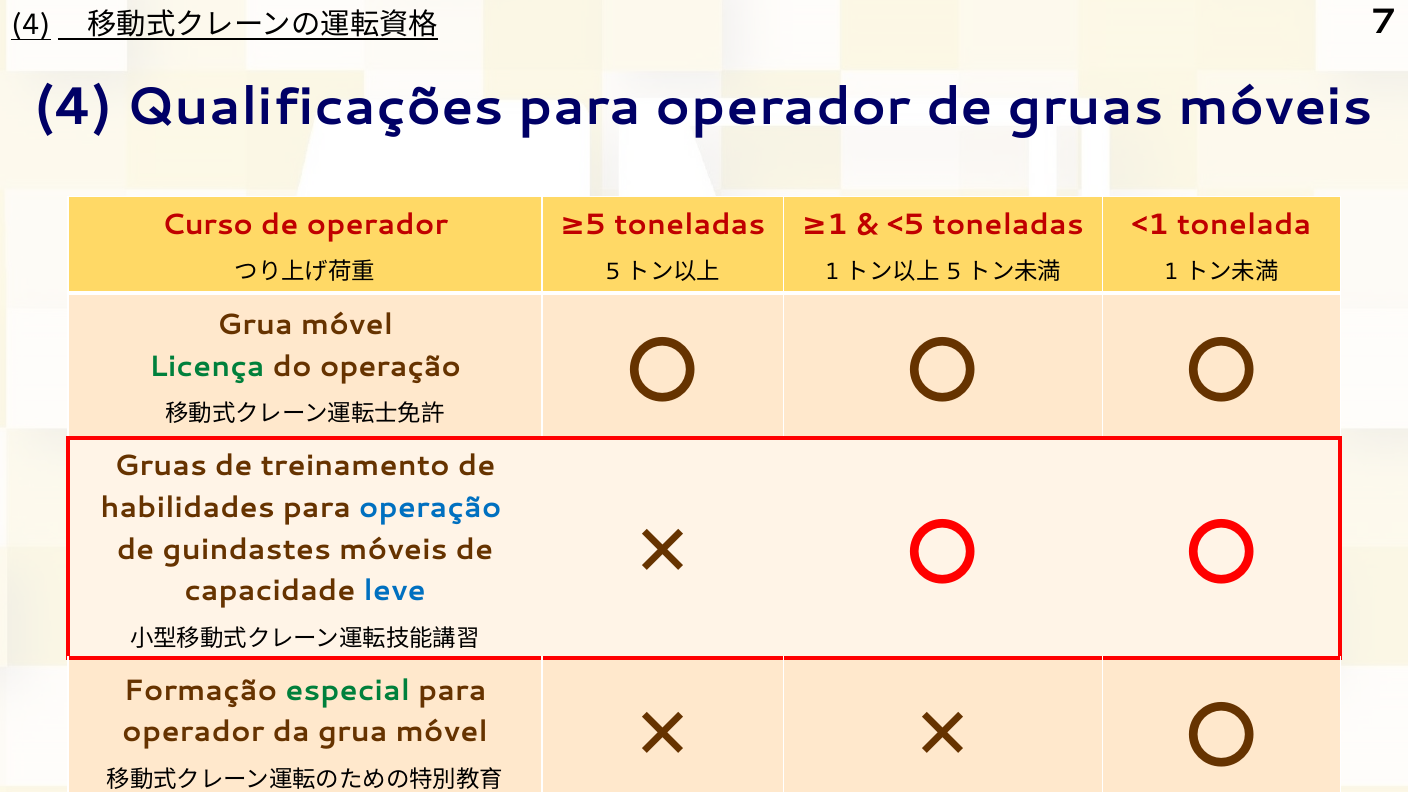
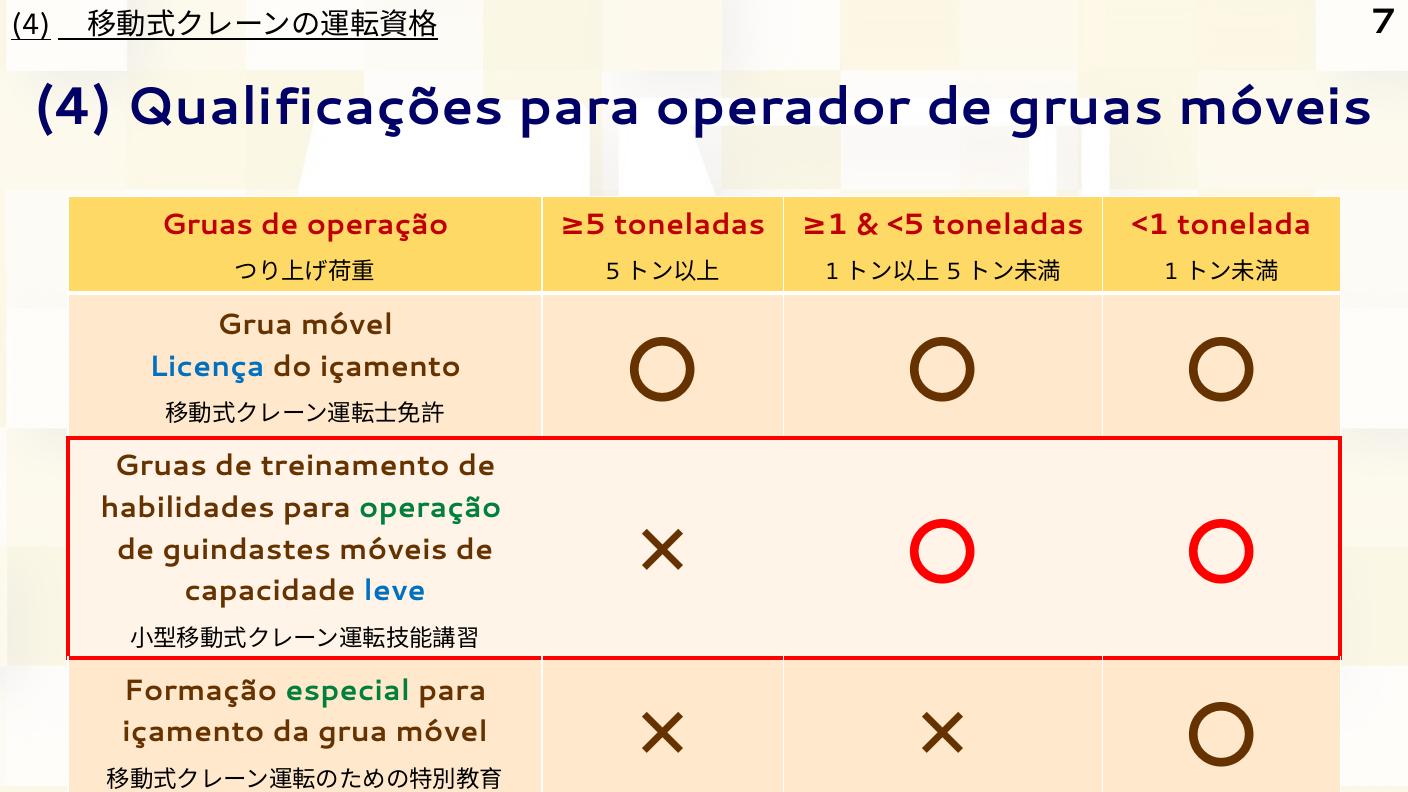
Curso at (207, 225): Curso -> Gruas
de operador: operador -> operação
Licença colour: green -> blue
do operação: operação -> içamento
operação at (430, 508) colour: blue -> green
operador at (193, 732): operador -> içamento
